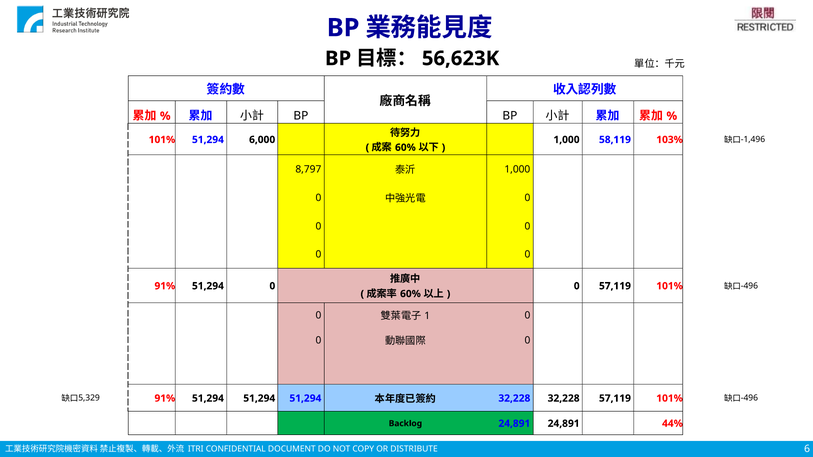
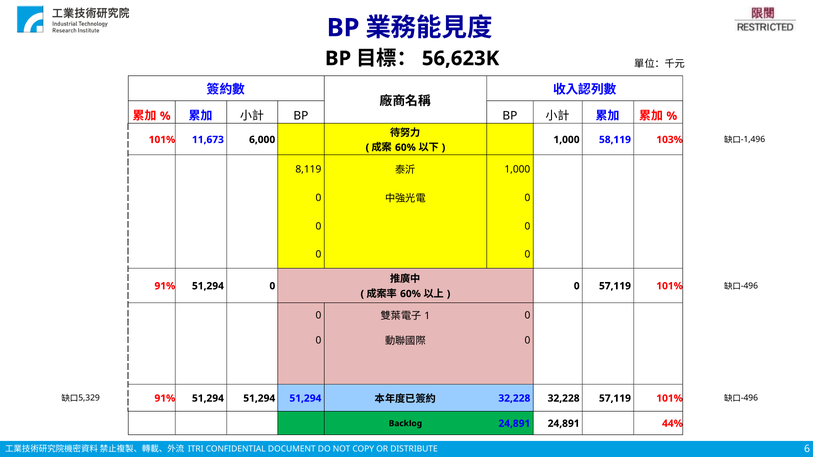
101% 51,294: 51,294 -> 11,673
8,797: 8,797 -> 8,119
